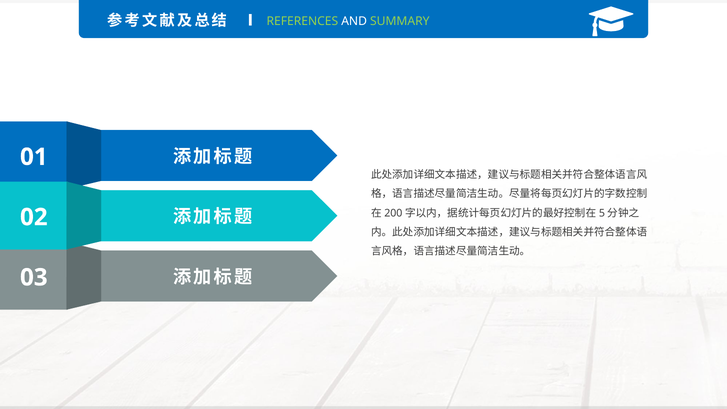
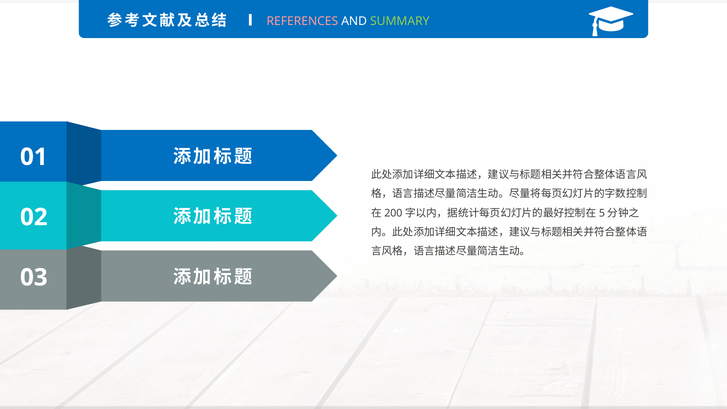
REFERENCES colour: light green -> pink
